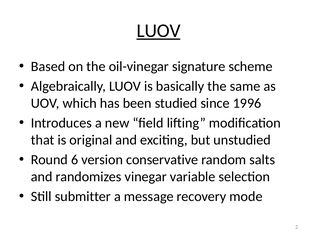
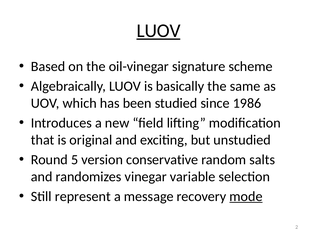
1996: 1996 -> 1986
6: 6 -> 5
submitter: submitter -> represent
mode underline: none -> present
